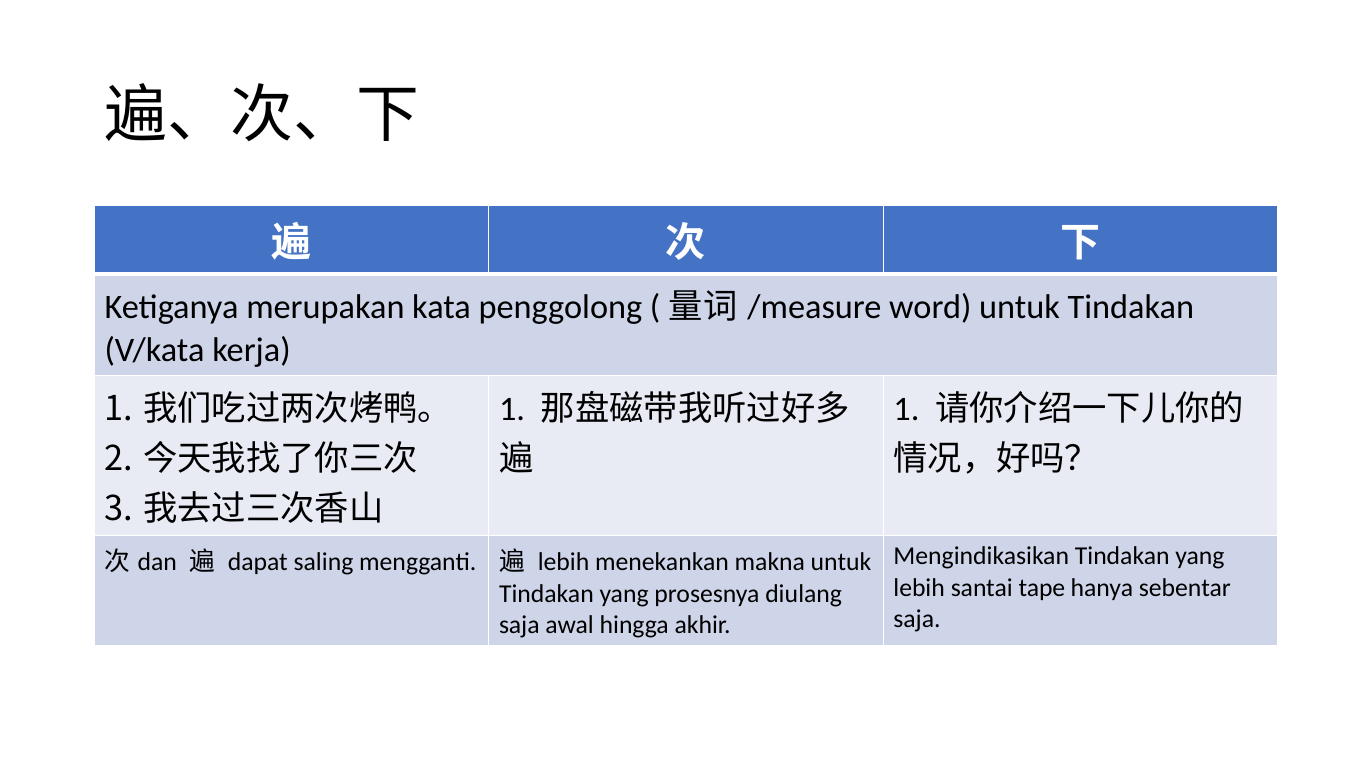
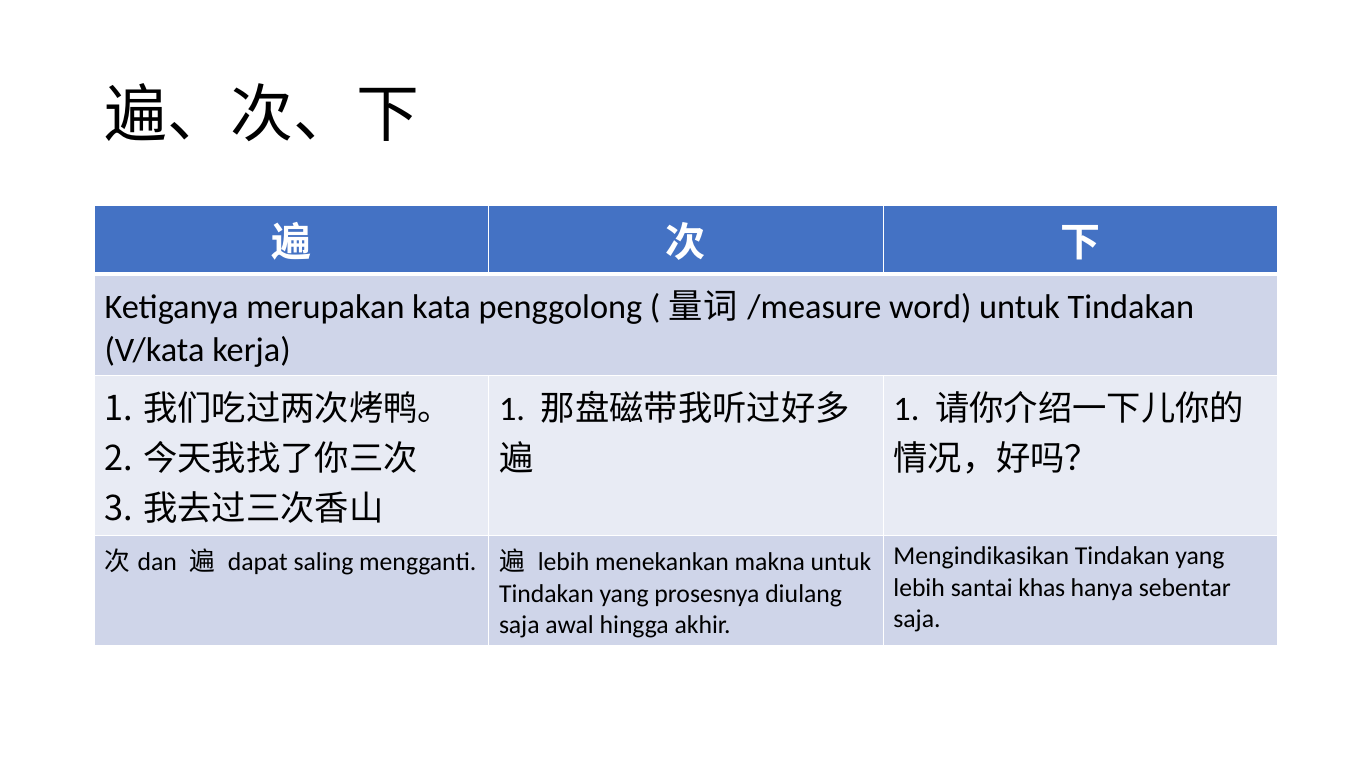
tape: tape -> khas
